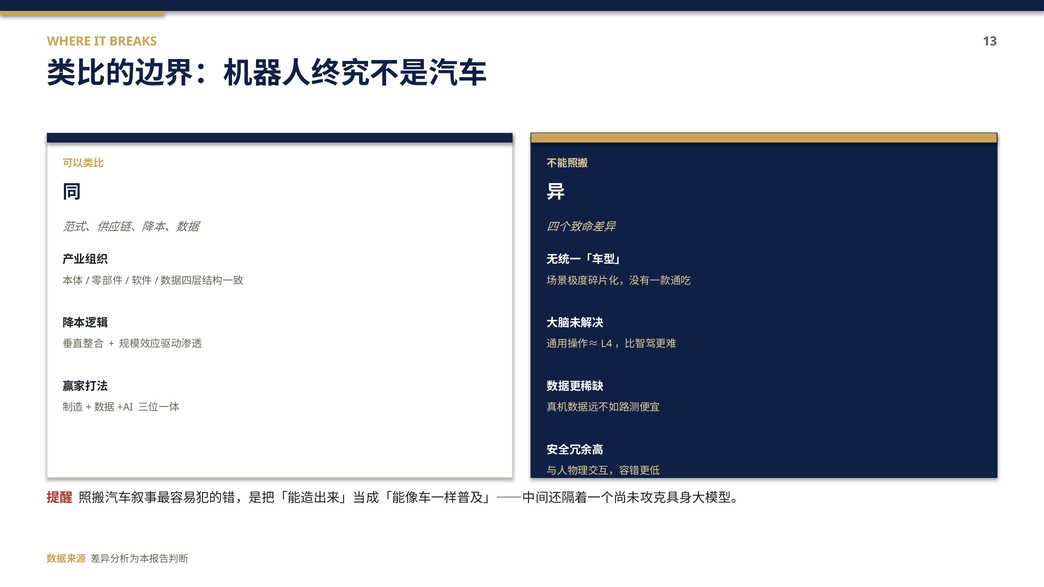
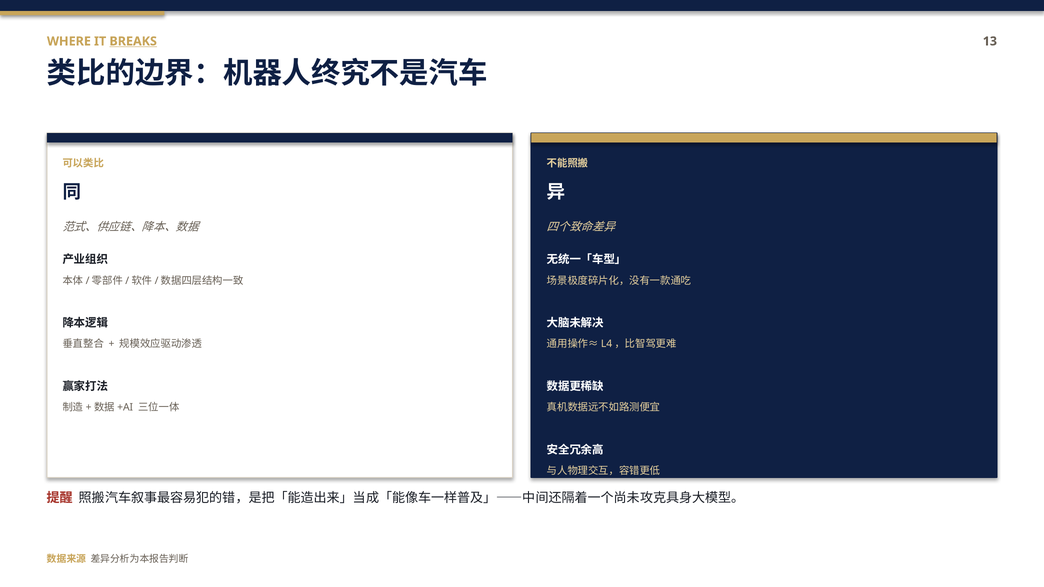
BREAKS underline: none -> present
